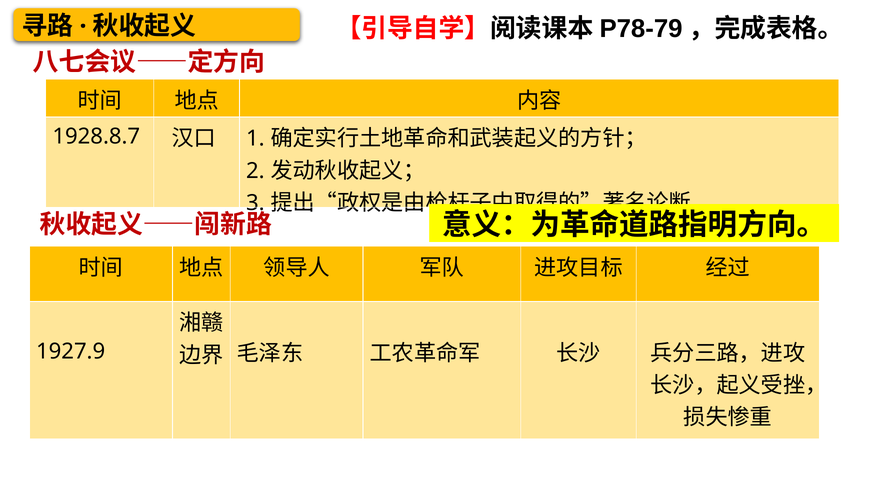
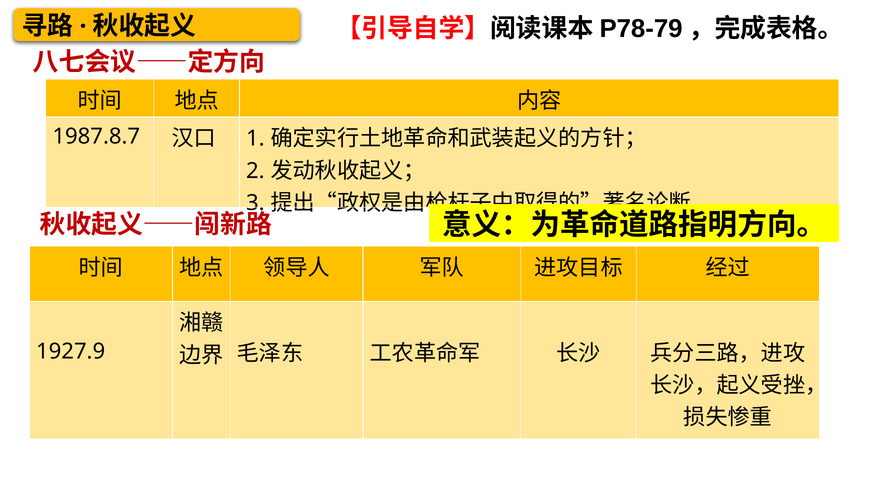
1928.8.7: 1928.8.7 -> 1987.8.7
